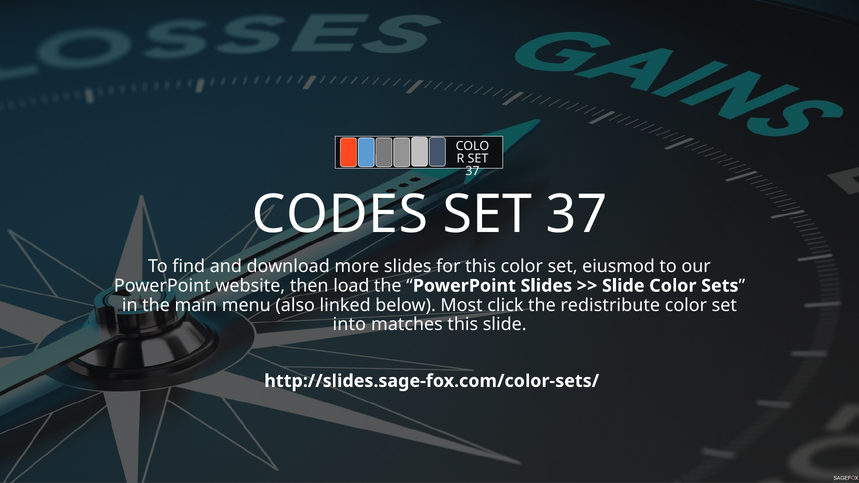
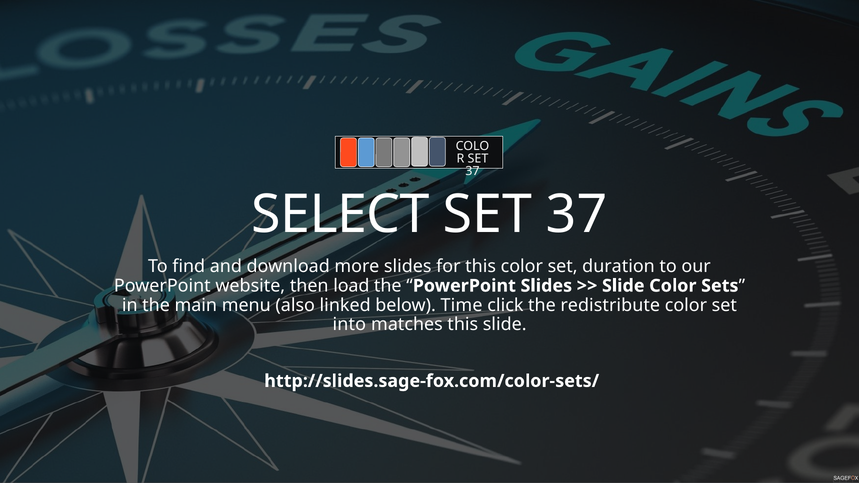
CODES: CODES -> SELECT
eiusmod: eiusmod -> duration
Most: Most -> Time
